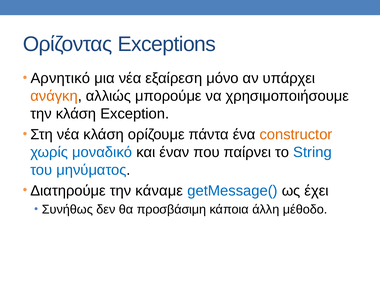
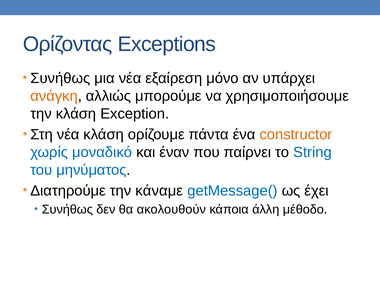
Αρνητικό at (60, 78): Αρνητικό -> Συνήθως
προσβάσιμη: προσβάσιμη -> ακολουθούν
